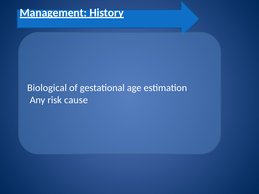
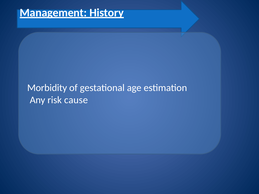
Biological: Biological -> Morbidity
